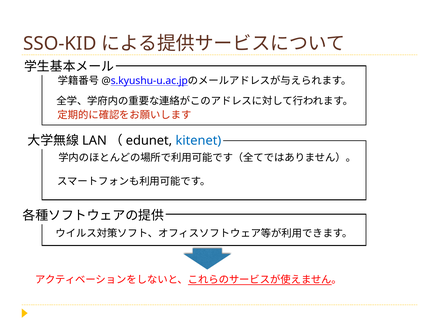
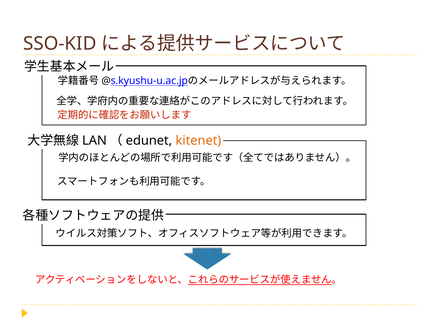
kitenet colour: blue -> orange
